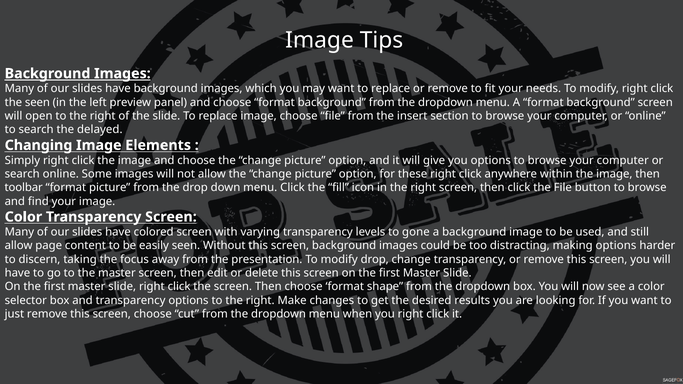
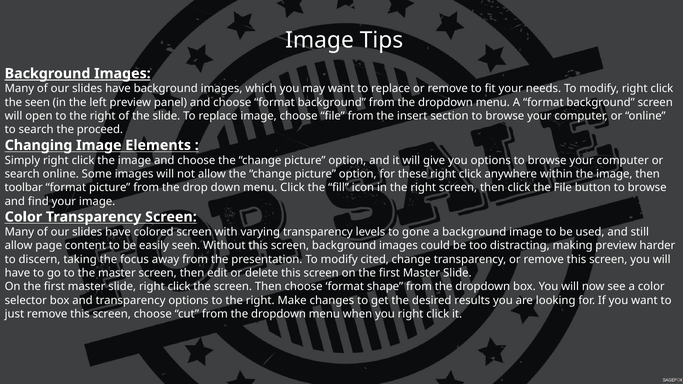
delayed: delayed -> proceed
making options: options -> preview
modify drop: drop -> cited
